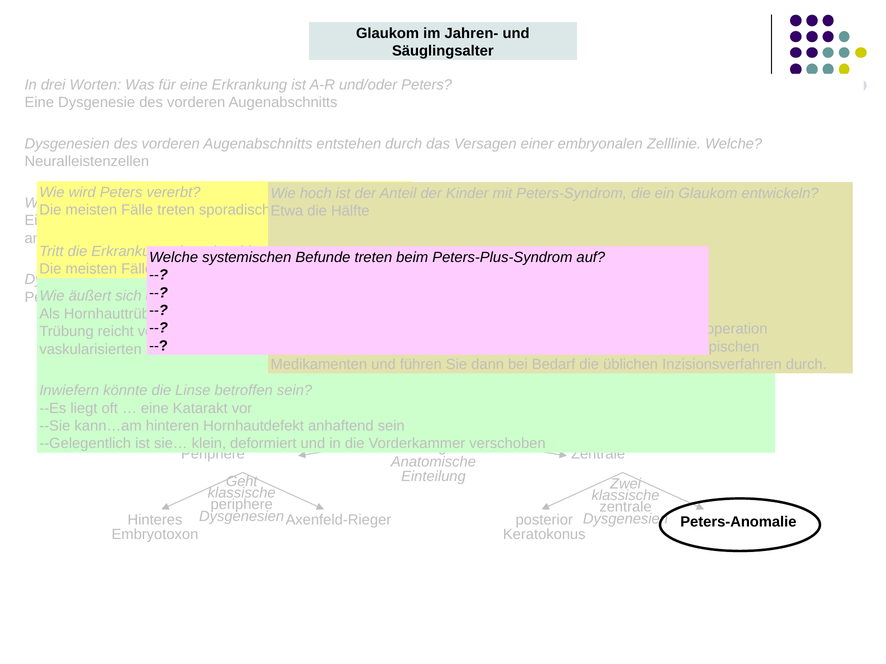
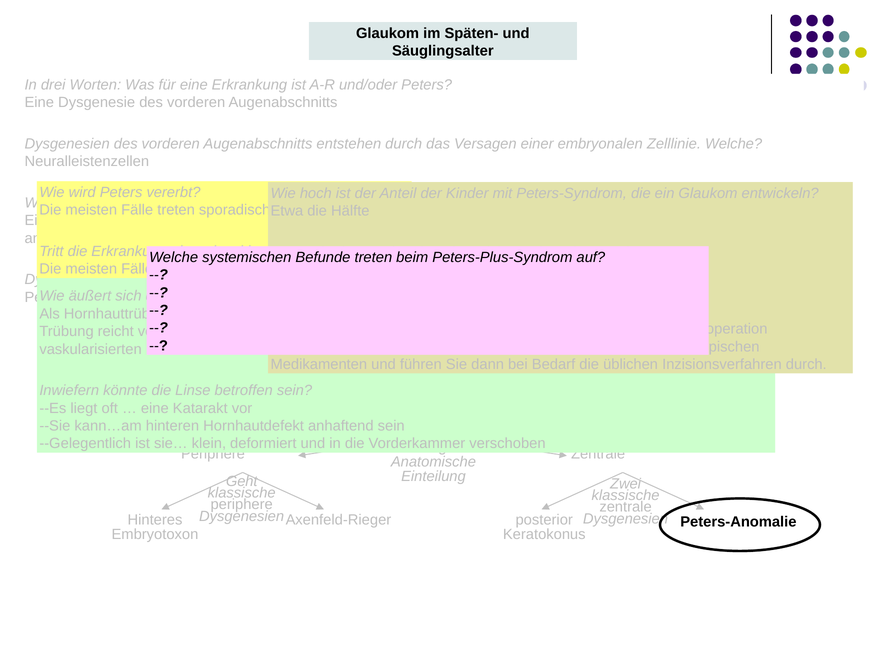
Jahren-: Jahren- -> Späten-
